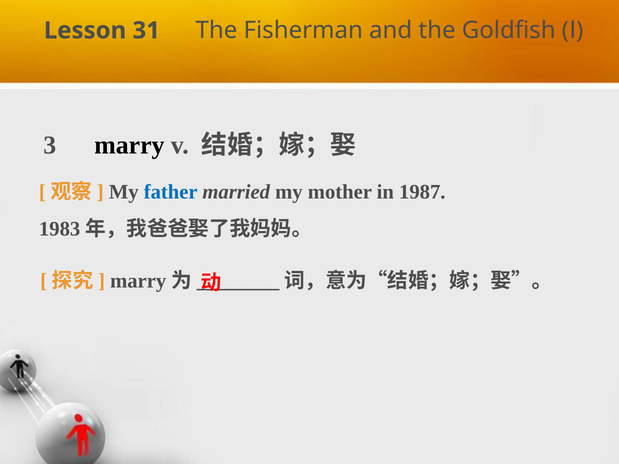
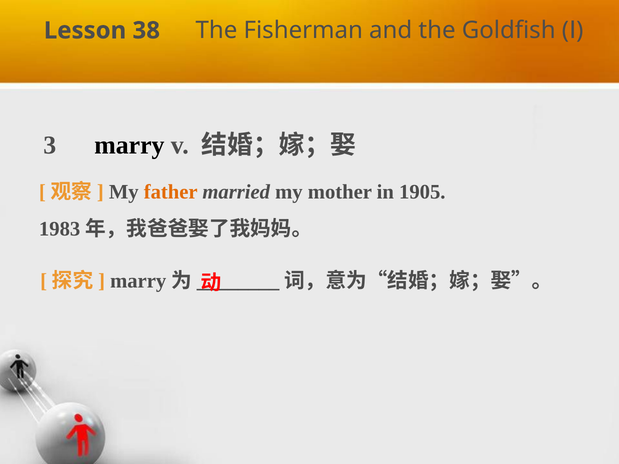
31: 31 -> 38
father colour: blue -> orange
1987: 1987 -> 1905
